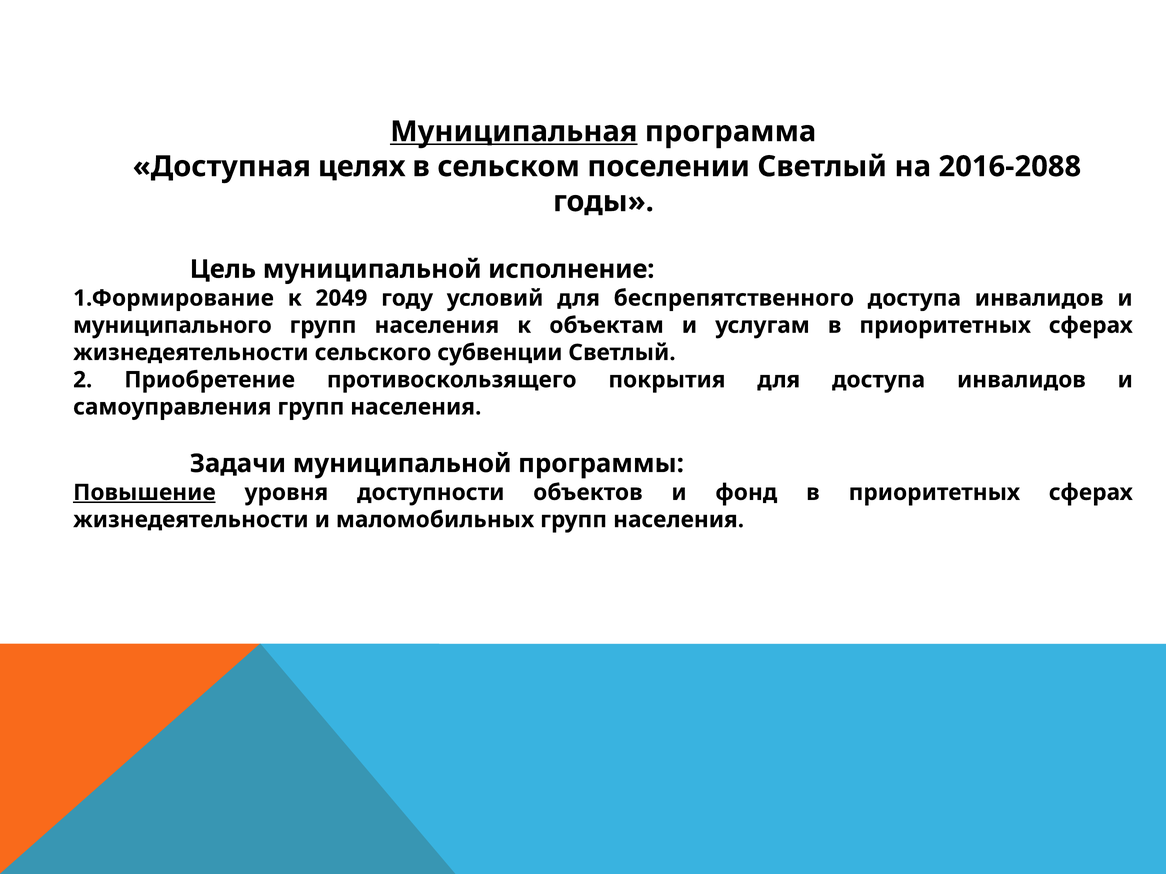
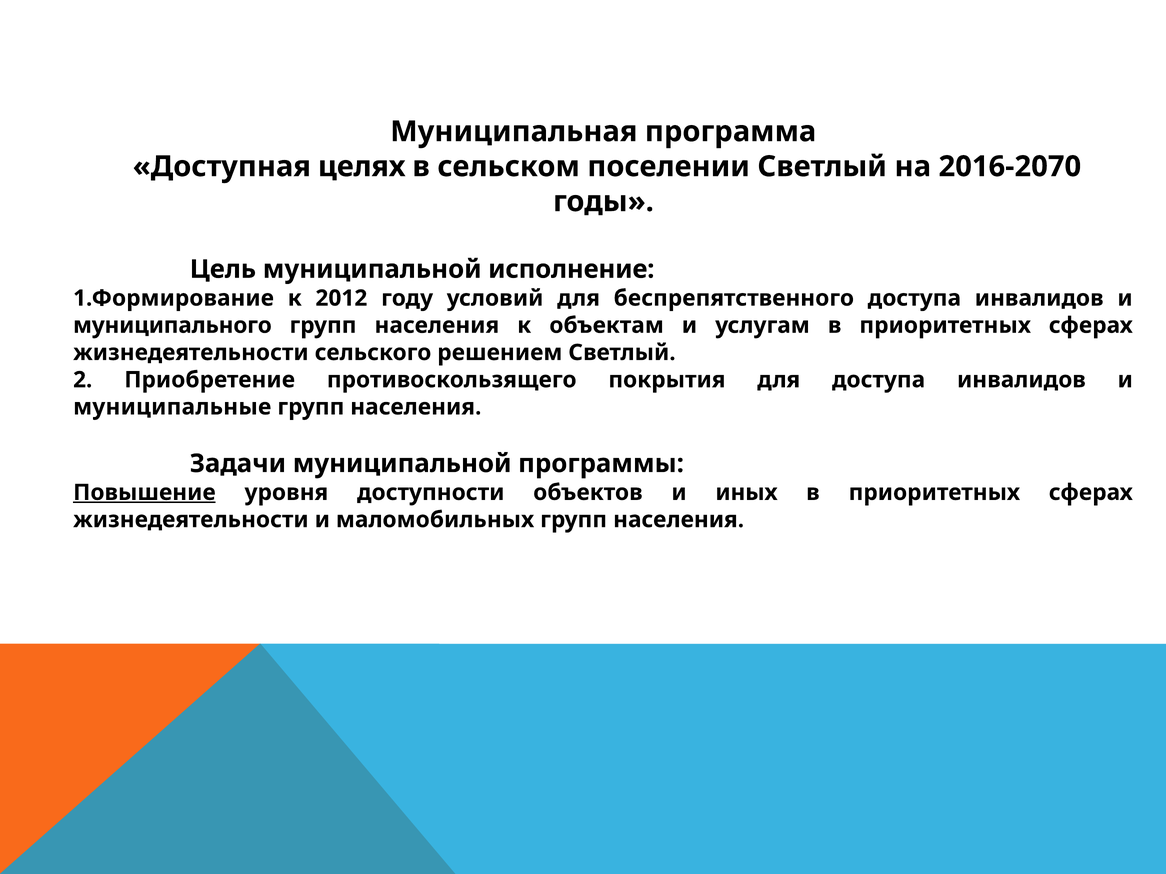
Муниципальная underline: present -> none
2016-2088: 2016-2088 -> 2016-2070
2049: 2049 -> 2012
субвенции: субвенции -> решением
самоуправления: самоуправления -> муниципальные
фонд: фонд -> иных
